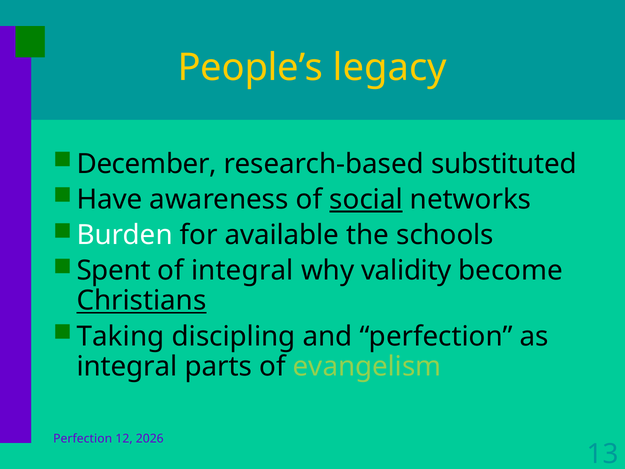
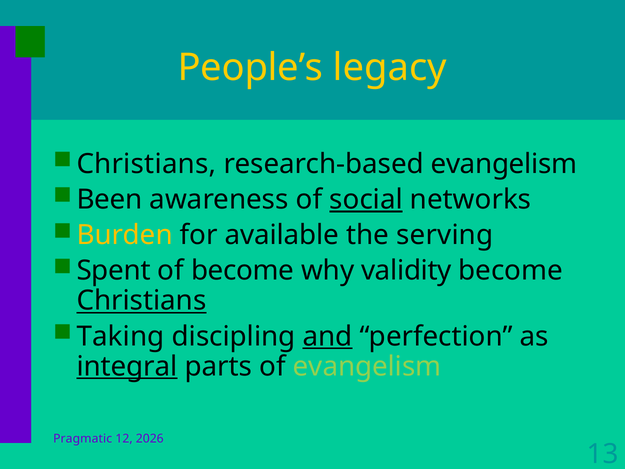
December at (147, 164): December -> Christians
research-based substituted: substituted -> evangelism
Have: Have -> Been
Burden colour: white -> yellow
schools: schools -> serving
of integral: integral -> become
and underline: none -> present
integral at (127, 366) underline: none -> present
Perfection at (83, 438): Perfection -> Pragmatic
